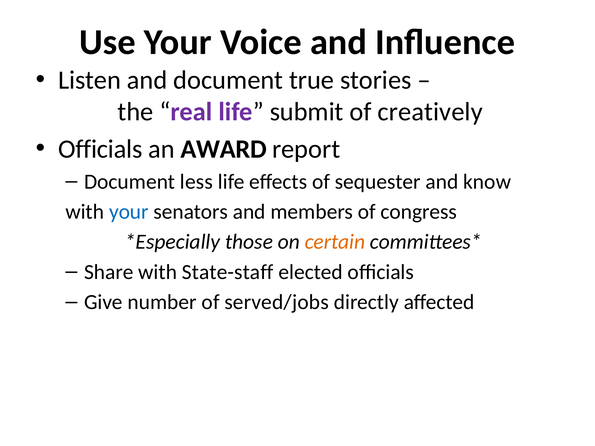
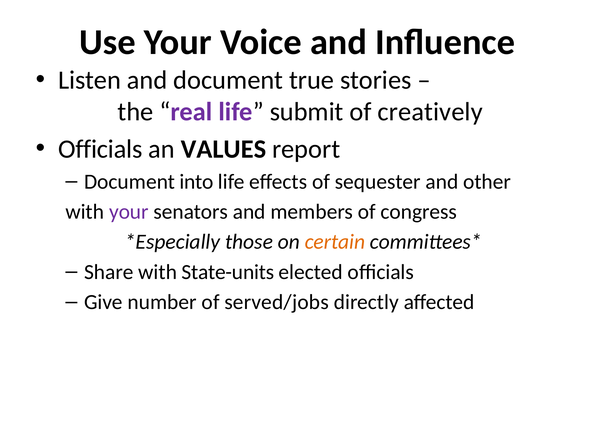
AWARD: AWARD -> VALUES
less: less -> into
know: know -> other
your at (129, 212) colour: blue -> purple
State-staff: State-staff -> State-units
